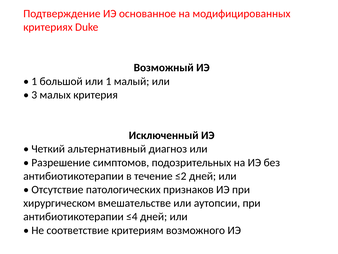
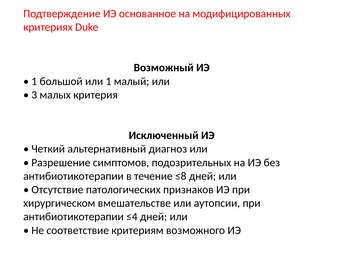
≤2: ≤2 -> ≤8
